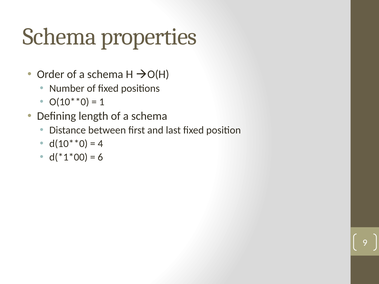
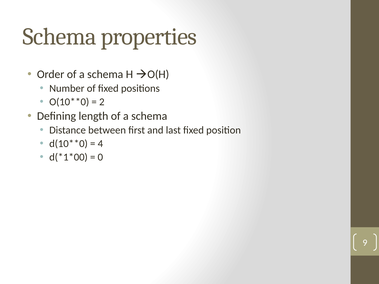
1: 1 -> 2
6: 6 -> 0
